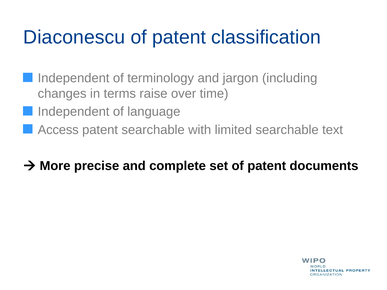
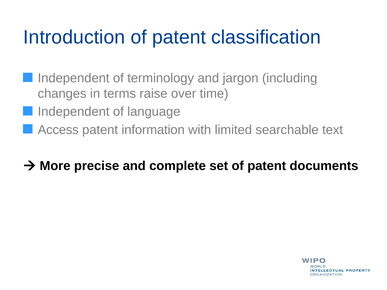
Diaconescu: Diaconescu -> Introduction
patent searchable: searchable -> information
